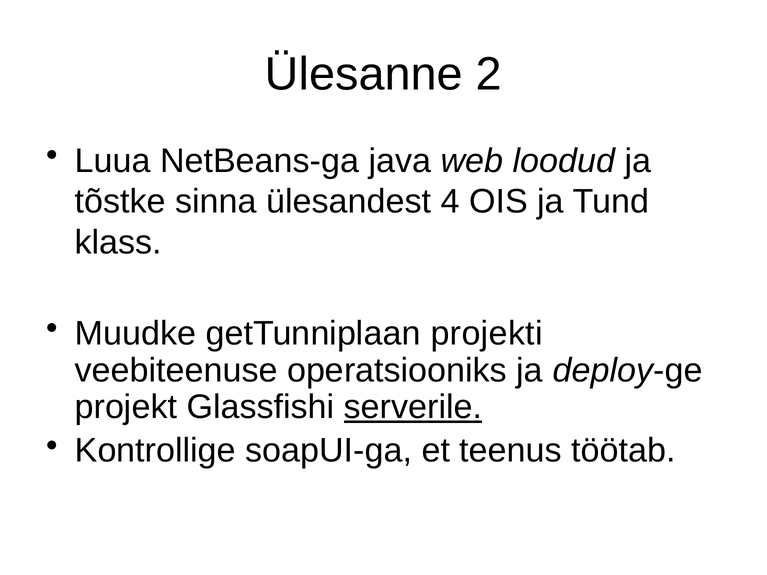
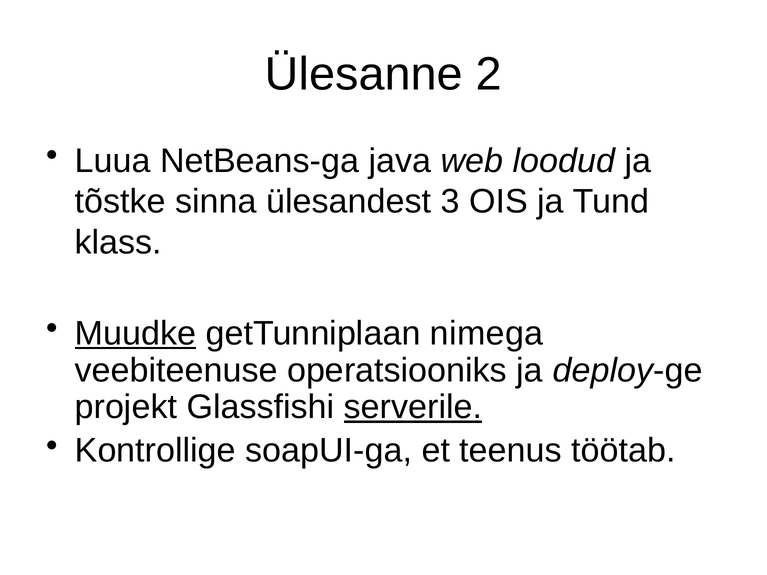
4: 4 -> 3
Muudke underline: none -> present
projekti: projekti -> nimega
